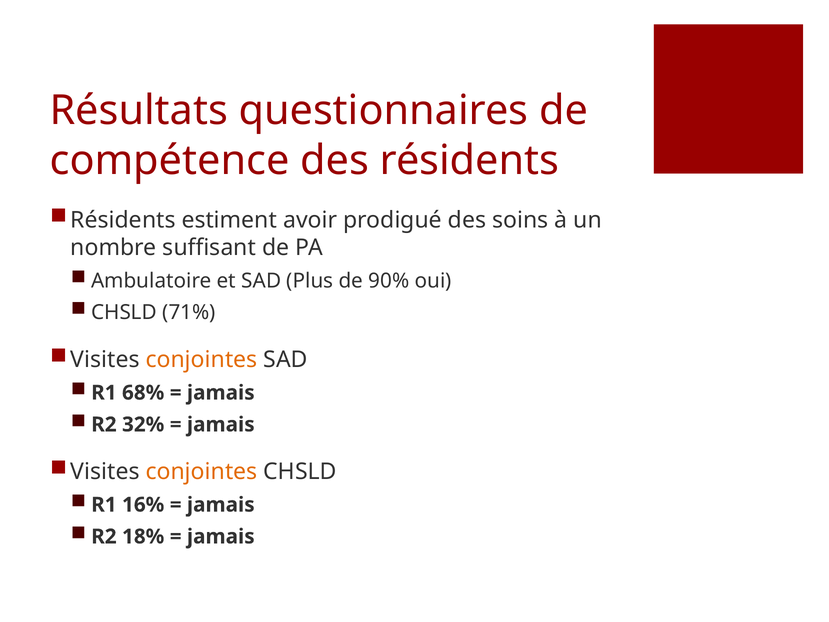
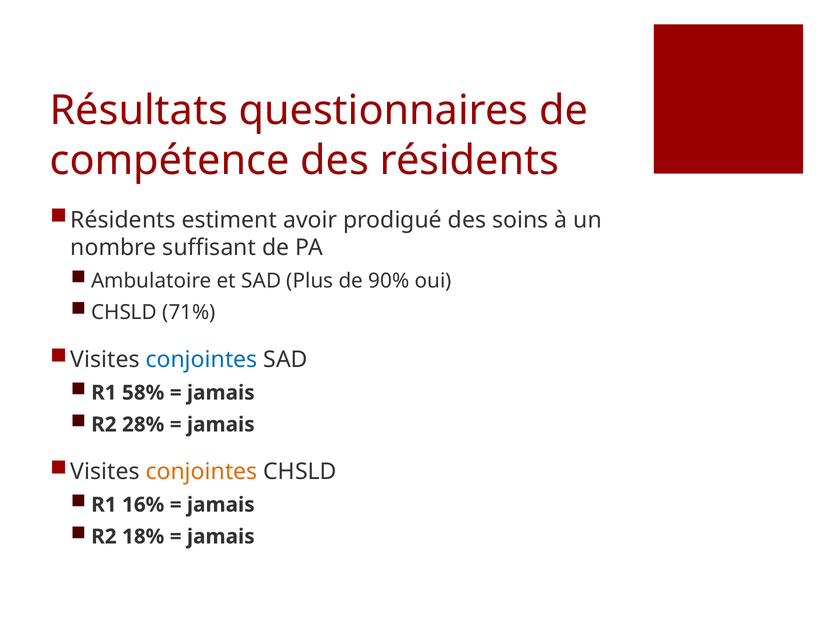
conjointes at (201, 360) colour: orange -> blue
68%: 68% -> 58%
32%: 32% -> 28%
